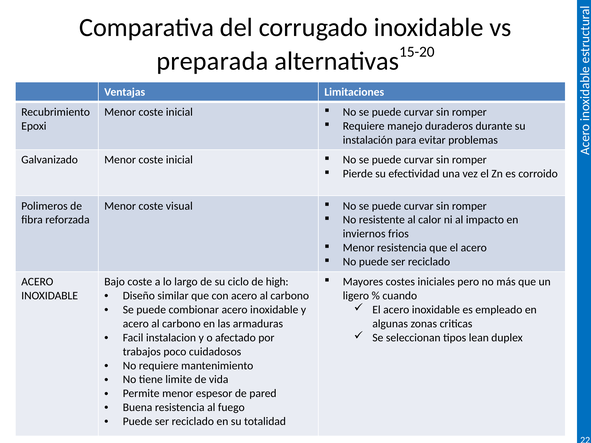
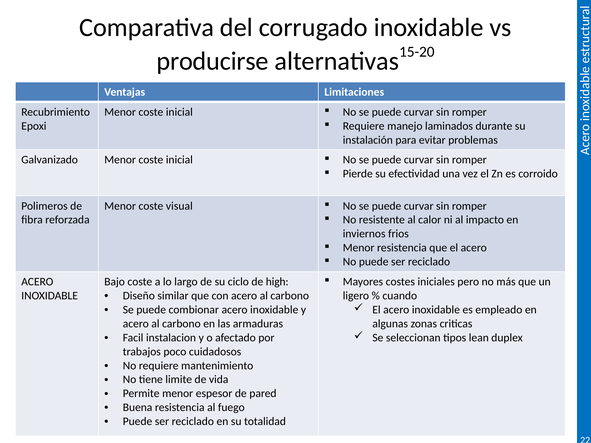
preparada: preparada -> producirse
duraderos: duraderos -> laminados
